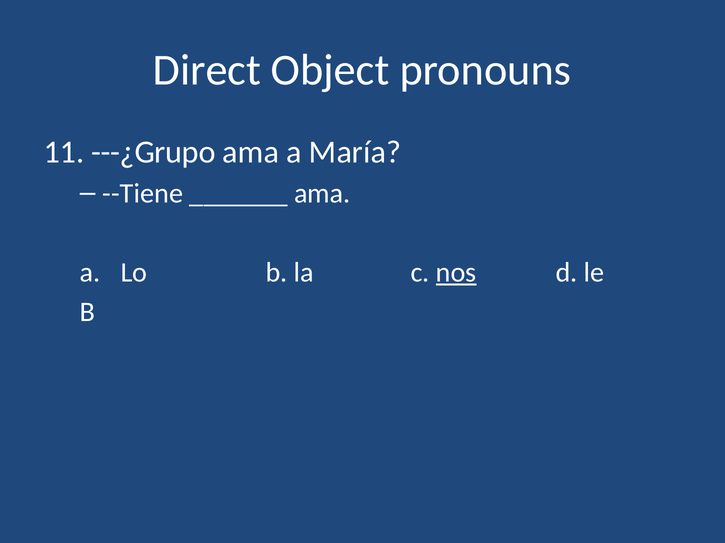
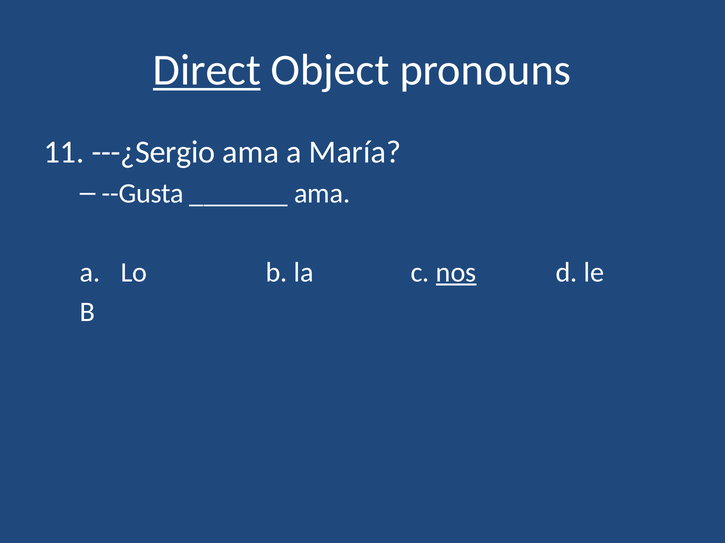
Direct underline: none -> present
---¿Grupo: ---¿Grupo -> ---¿Sergio
--Tiene: --Tiene -> --Gusta
